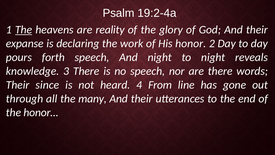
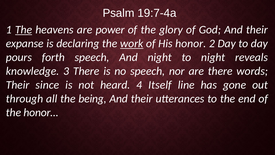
19:2-4a: 19:2-4a -> 19:7-4a
reality: reality -> power
work underline: none -> present
From: From -> Itself
many: many -> being
